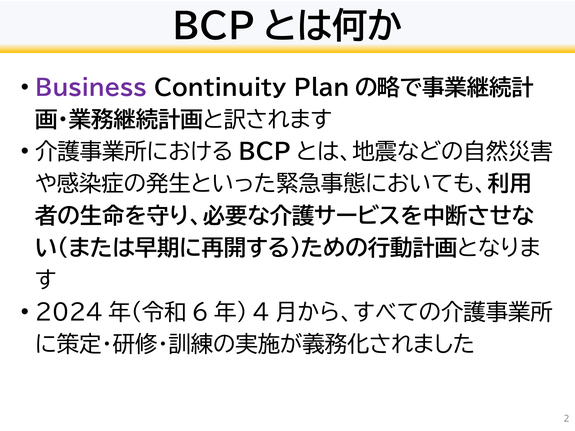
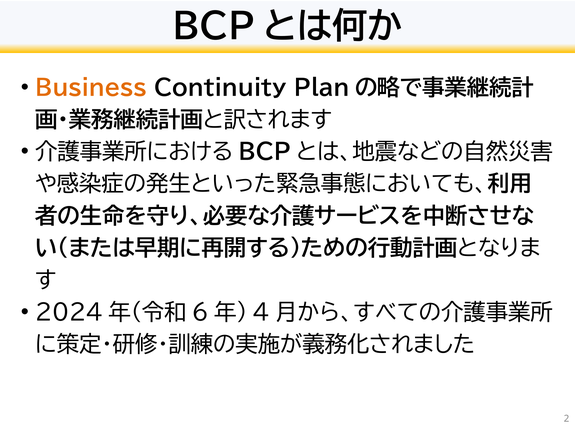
Business colour: purple -> orange
